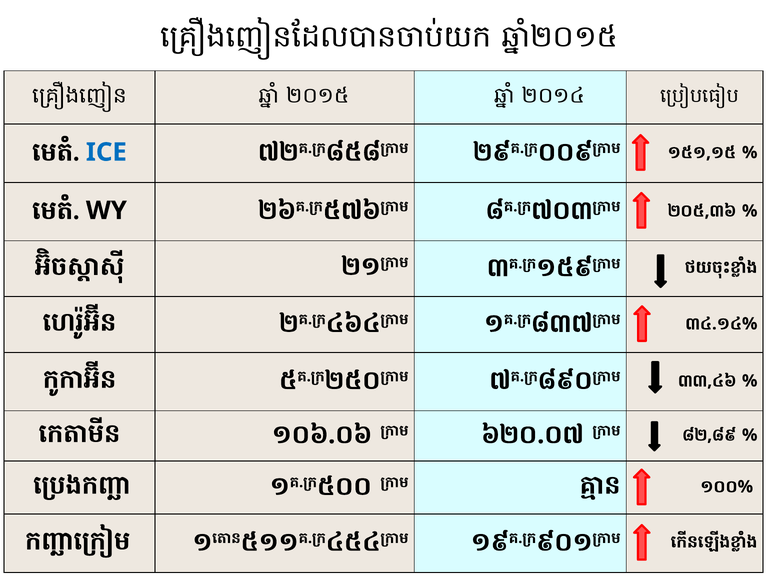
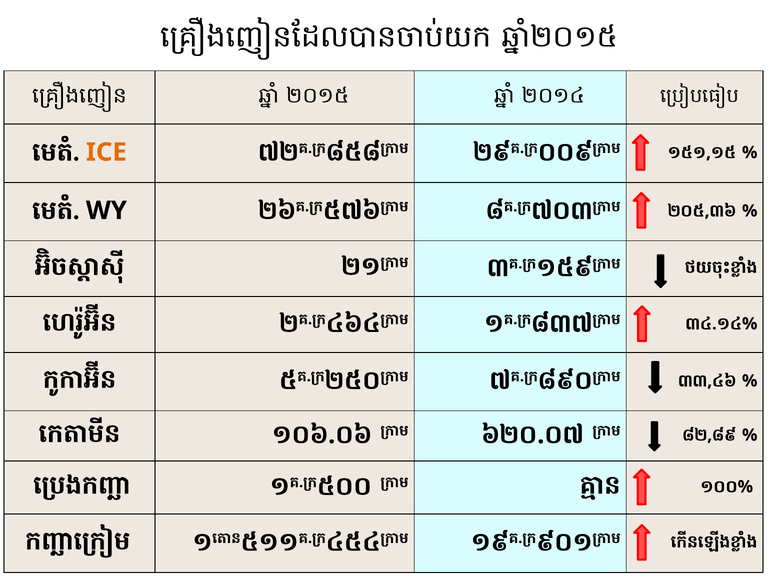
ICE colour: blue -> orange
